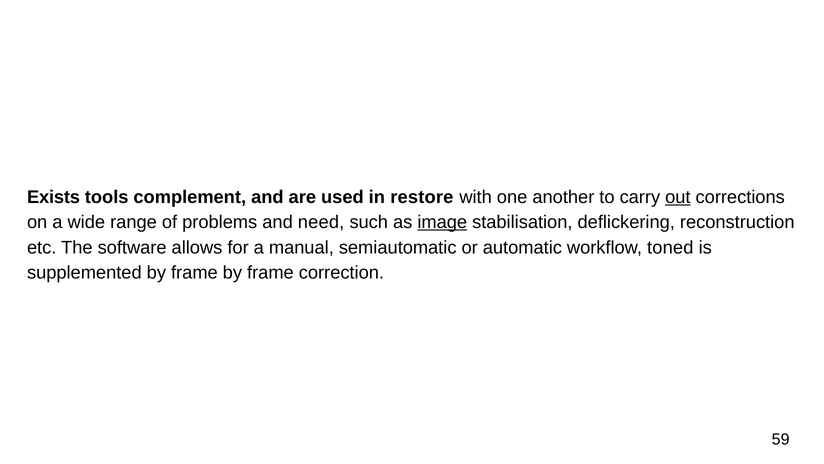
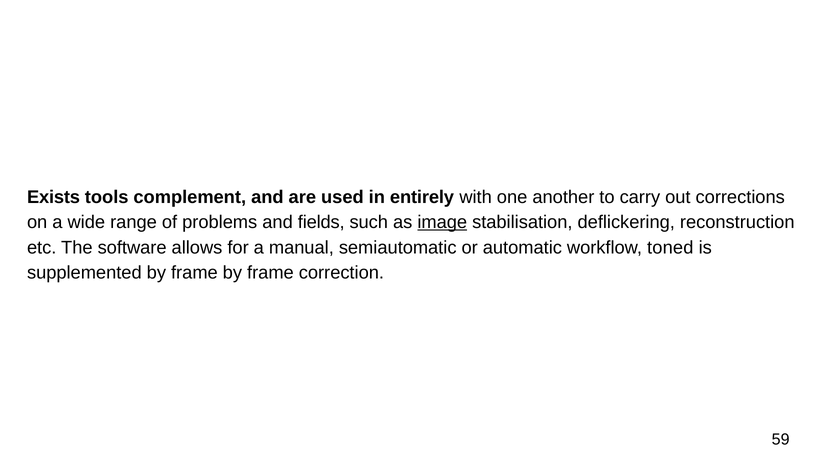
restore: restore -> entirely
out underline: present -> none
need: need -> fields
